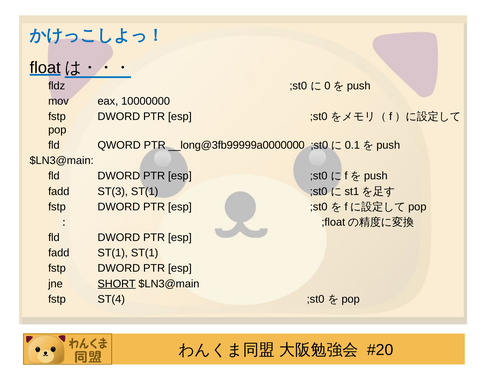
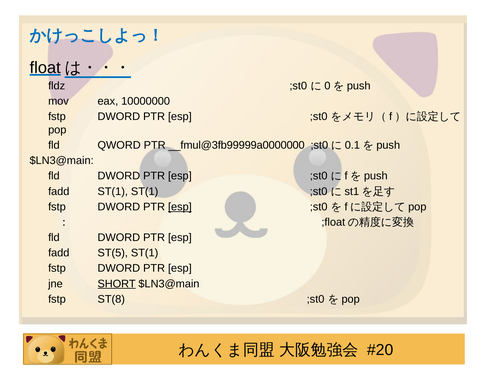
__long@3fb99999a0000000: __long@3fb99999a0000000 -> __fmul@3fb99999a0000000
fadd ST(3: ST(3 -> ST(1
esp at (180, 207) underline: none -> present
fadd ST(1: ST(1 -> ST(5
ST(4: ST(4 -> ST(8
